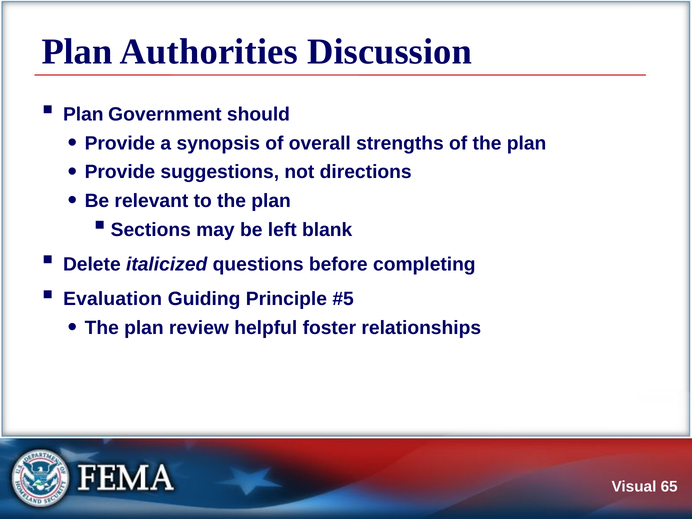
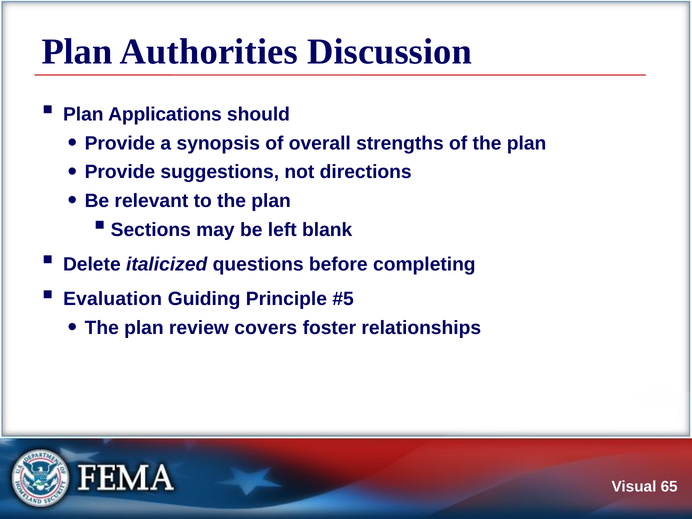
Government: Government -> Applications
helpful: helpful -> covers
